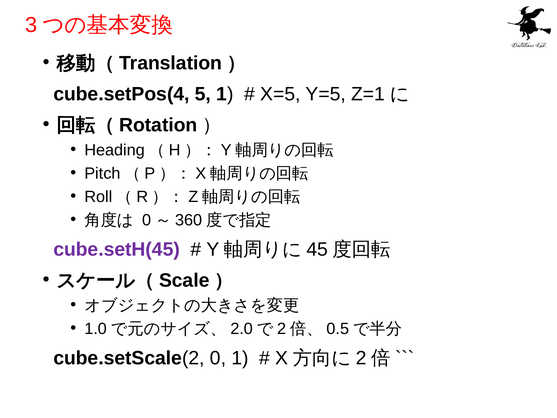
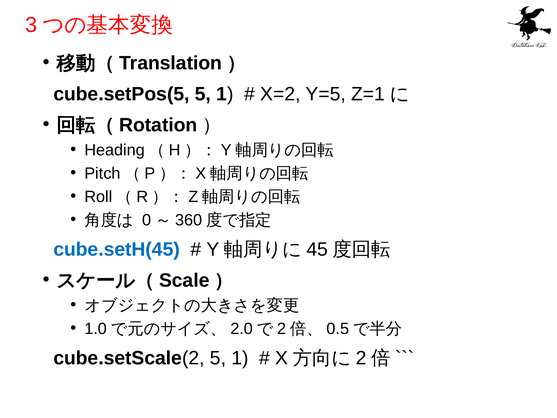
cube.setPos(4: cube.setPos(4 -> cube.setPos(5
X=5: X=5 -> X=2
cube.setH(45 colour: purple -> blue
cube.setScale(2 0: 0 -> 5
